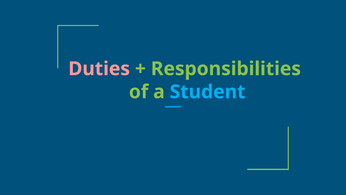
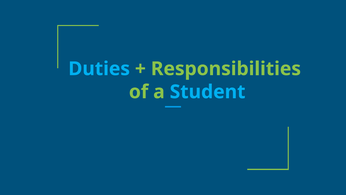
Duties colour: pink -> light blue
